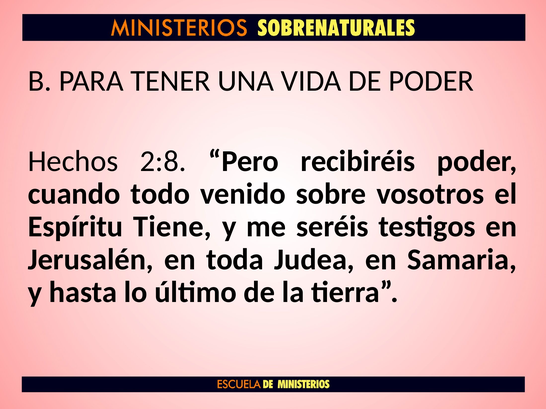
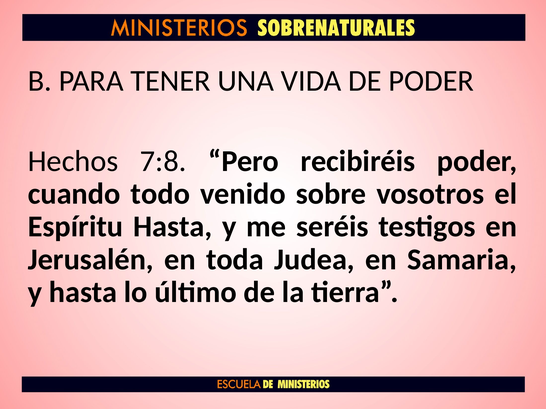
2:8: 2:8 -> 7:8
Espíritu Tiene: Tiene -> Hasta
